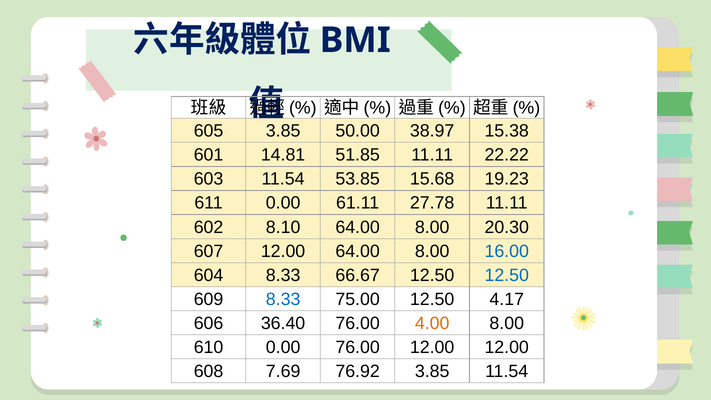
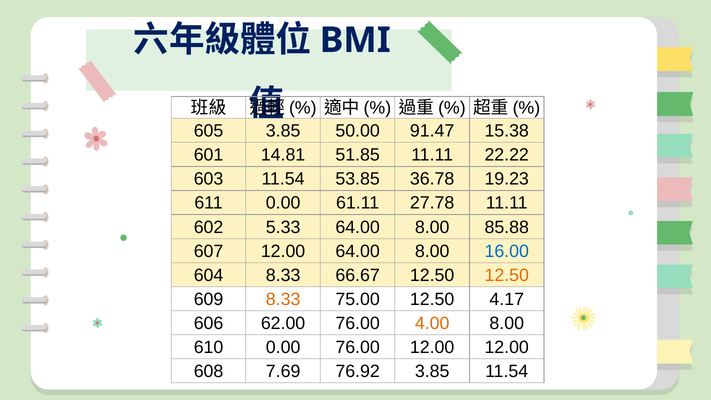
38.97: 38.97 -> 91.47
15.68: 15.68 -> 36.78
8.10: 8.10 -> 5.33
20.30: 20.30 -> 85.88
12.50 at (507, 275) colour: blue -> orange
8.33 at (283, 299) colour: blue -> orange
36.40: 36.40 -> 62.00
